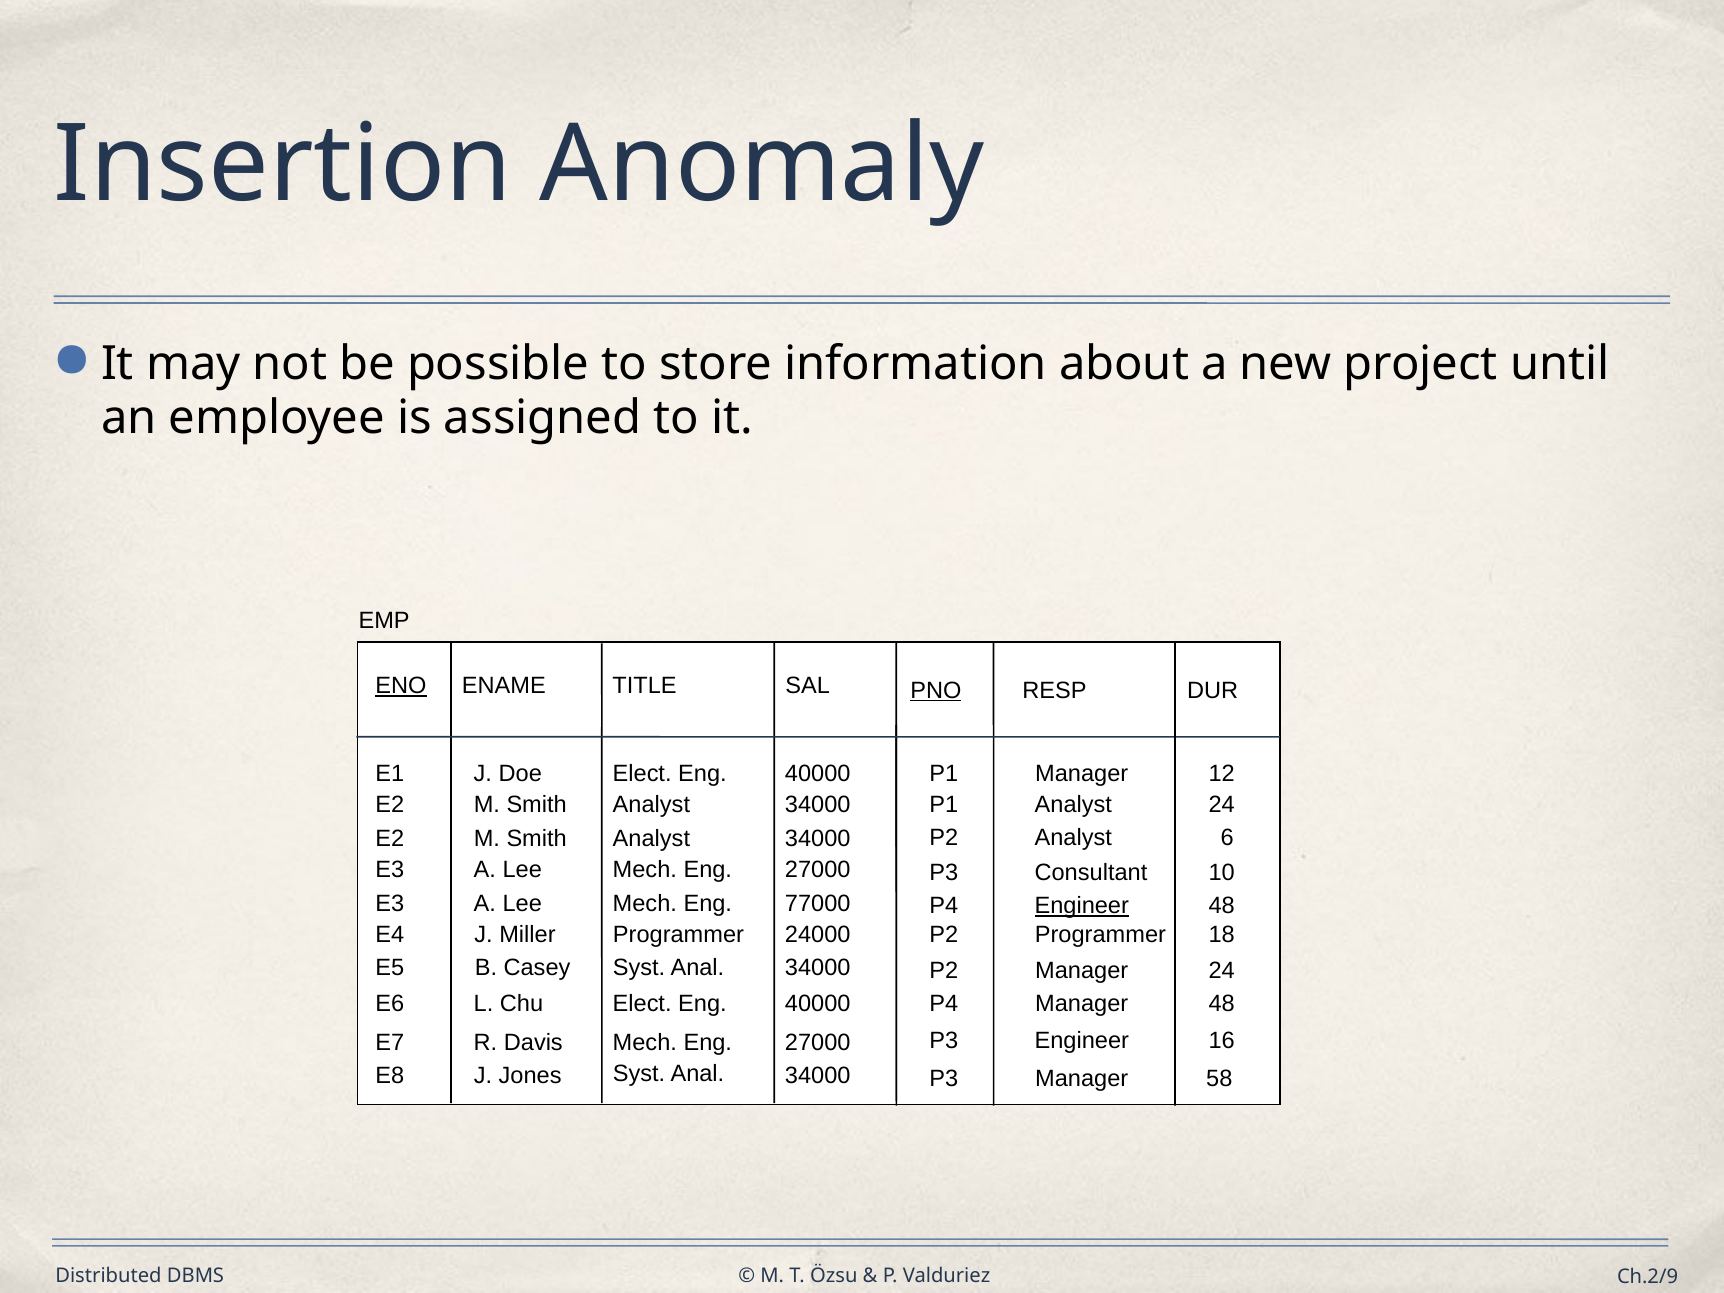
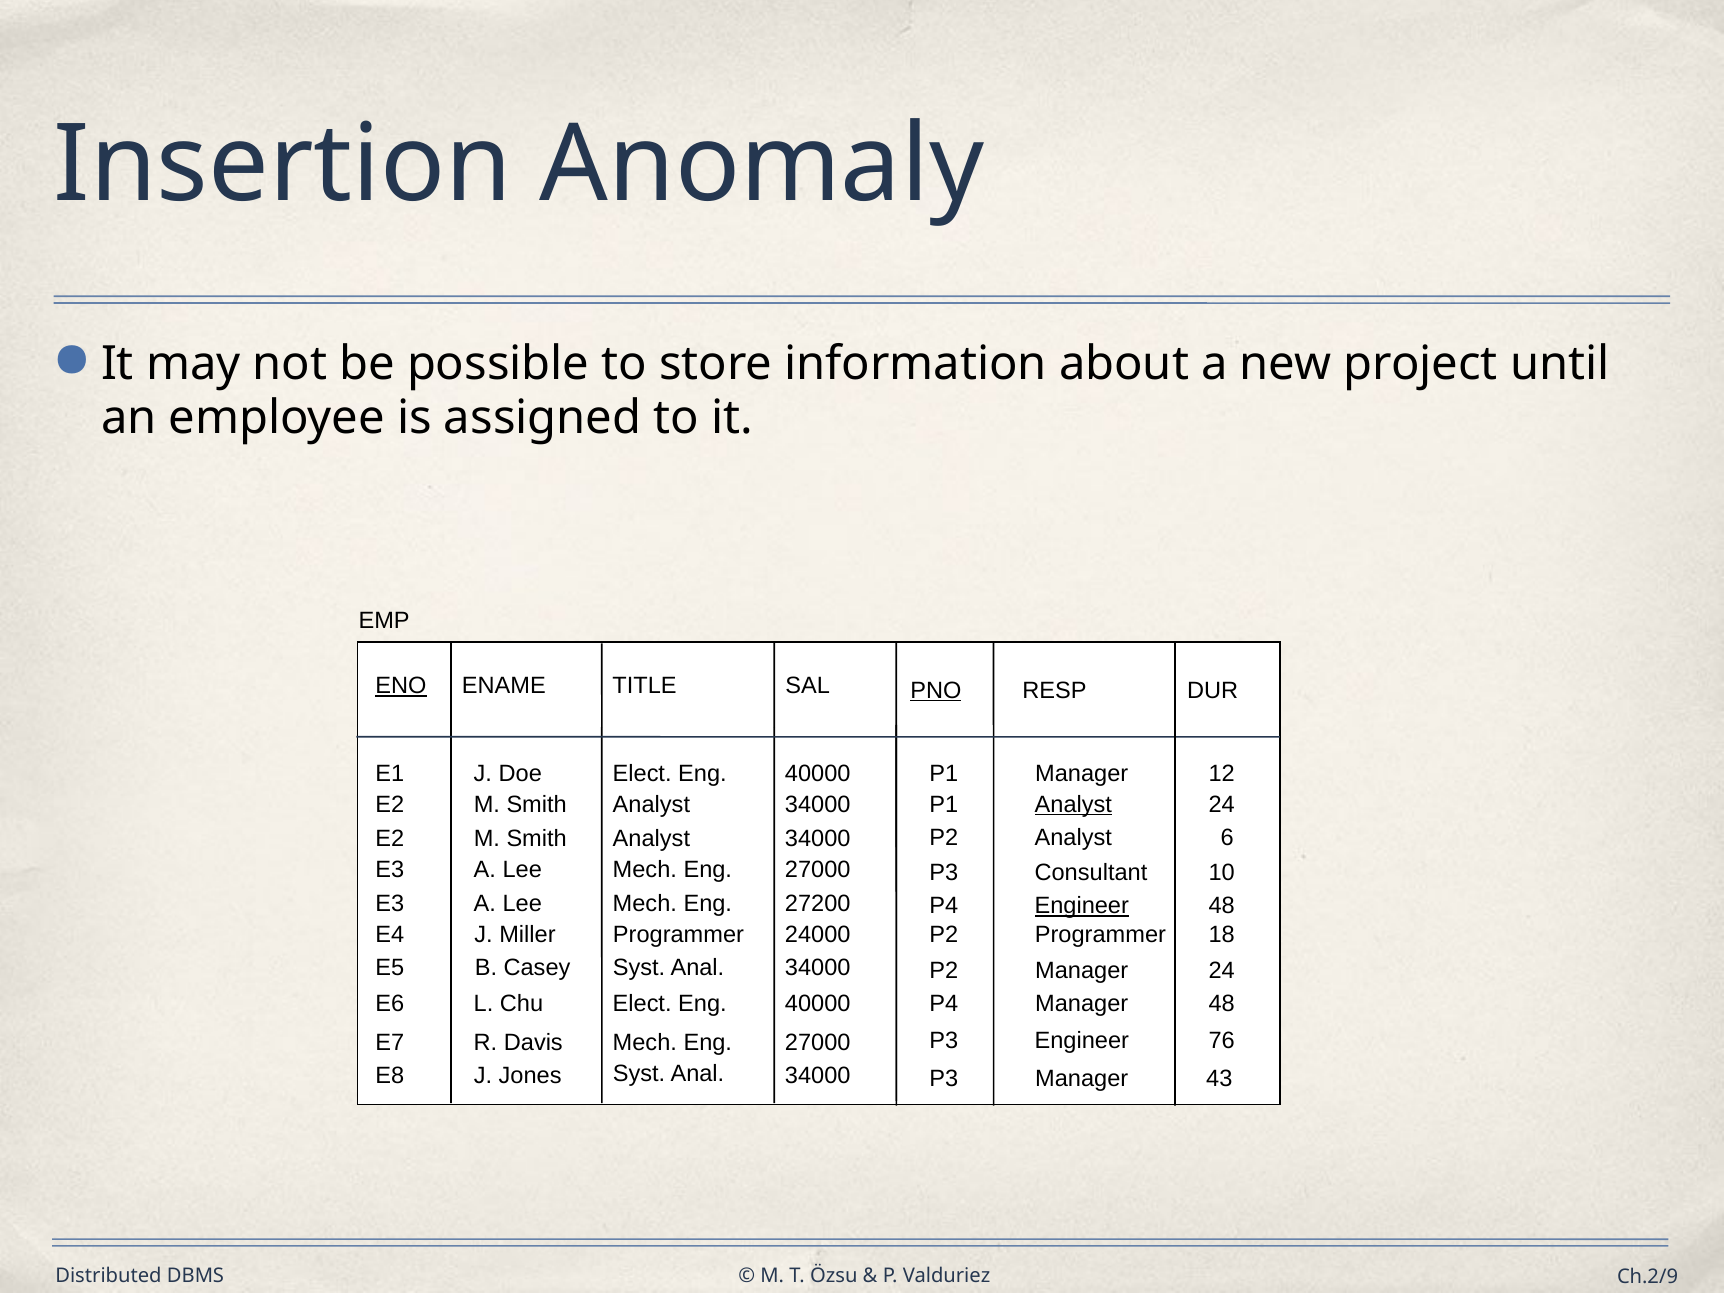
Analyst at (1073, 805) underline: none -> present
77000: 77000 -> 27200
16: 16 -> 76
58: 58 -> 43
